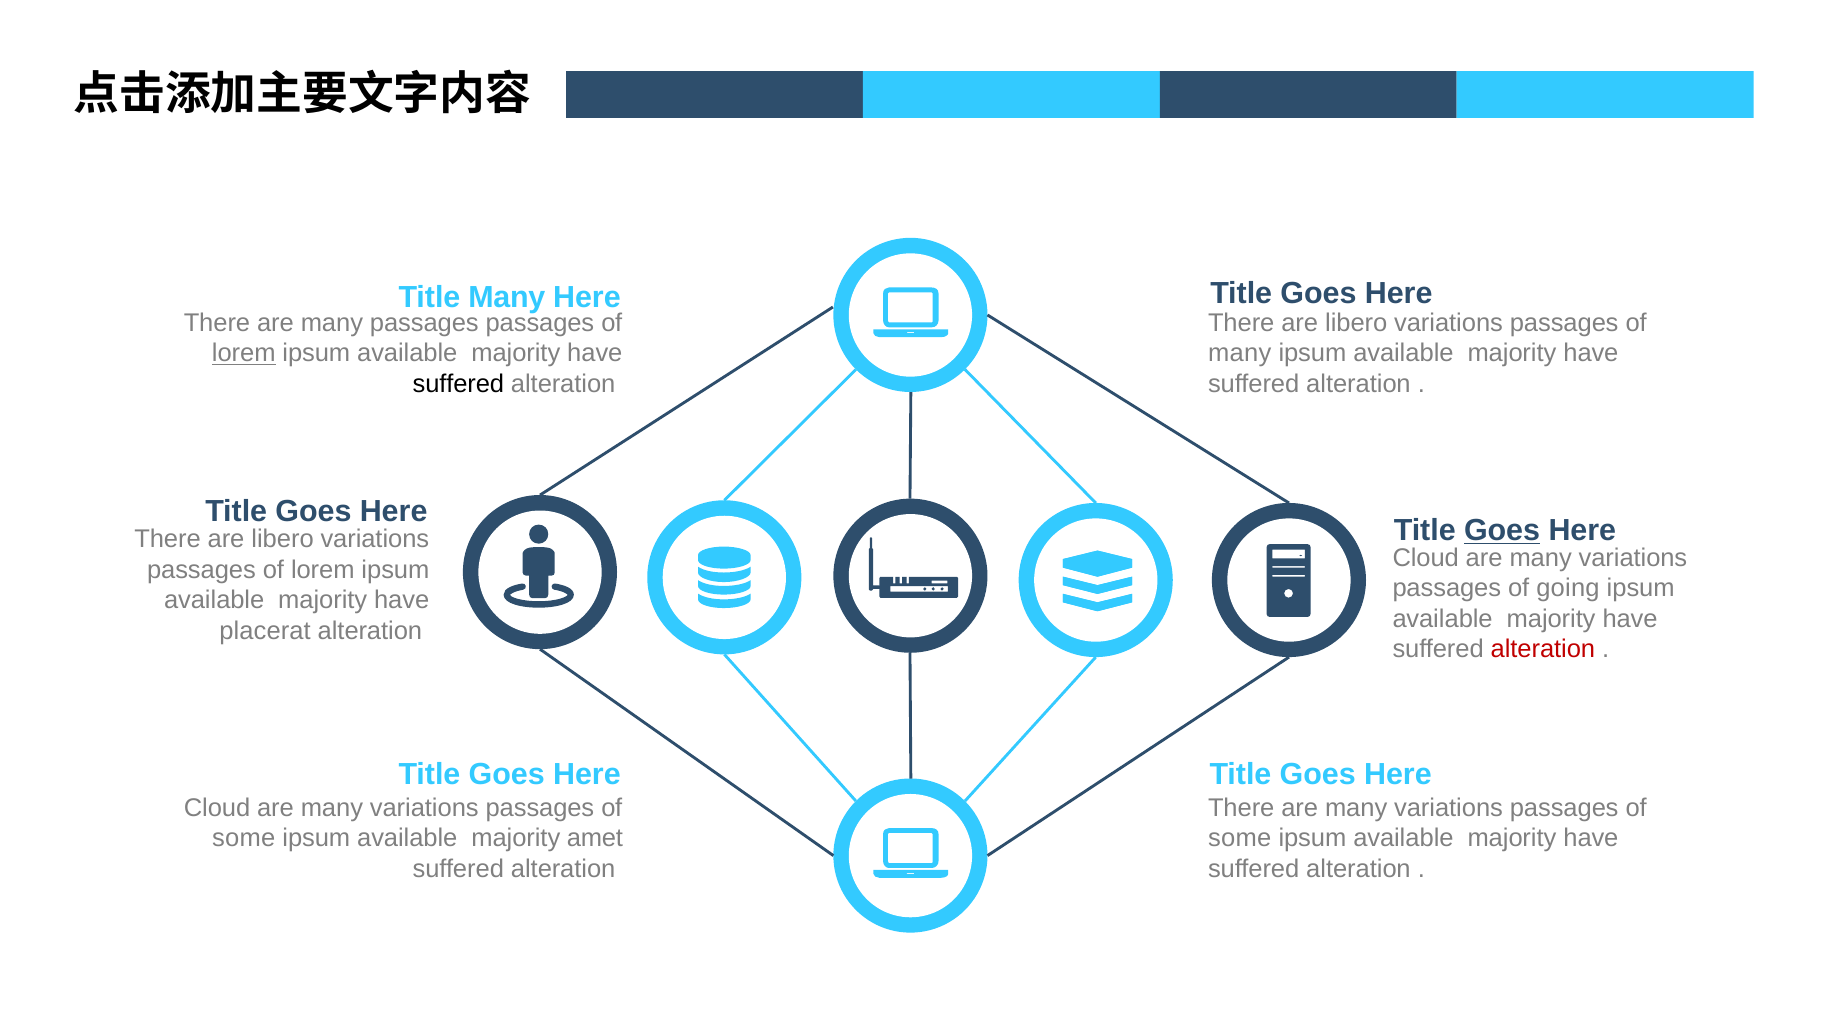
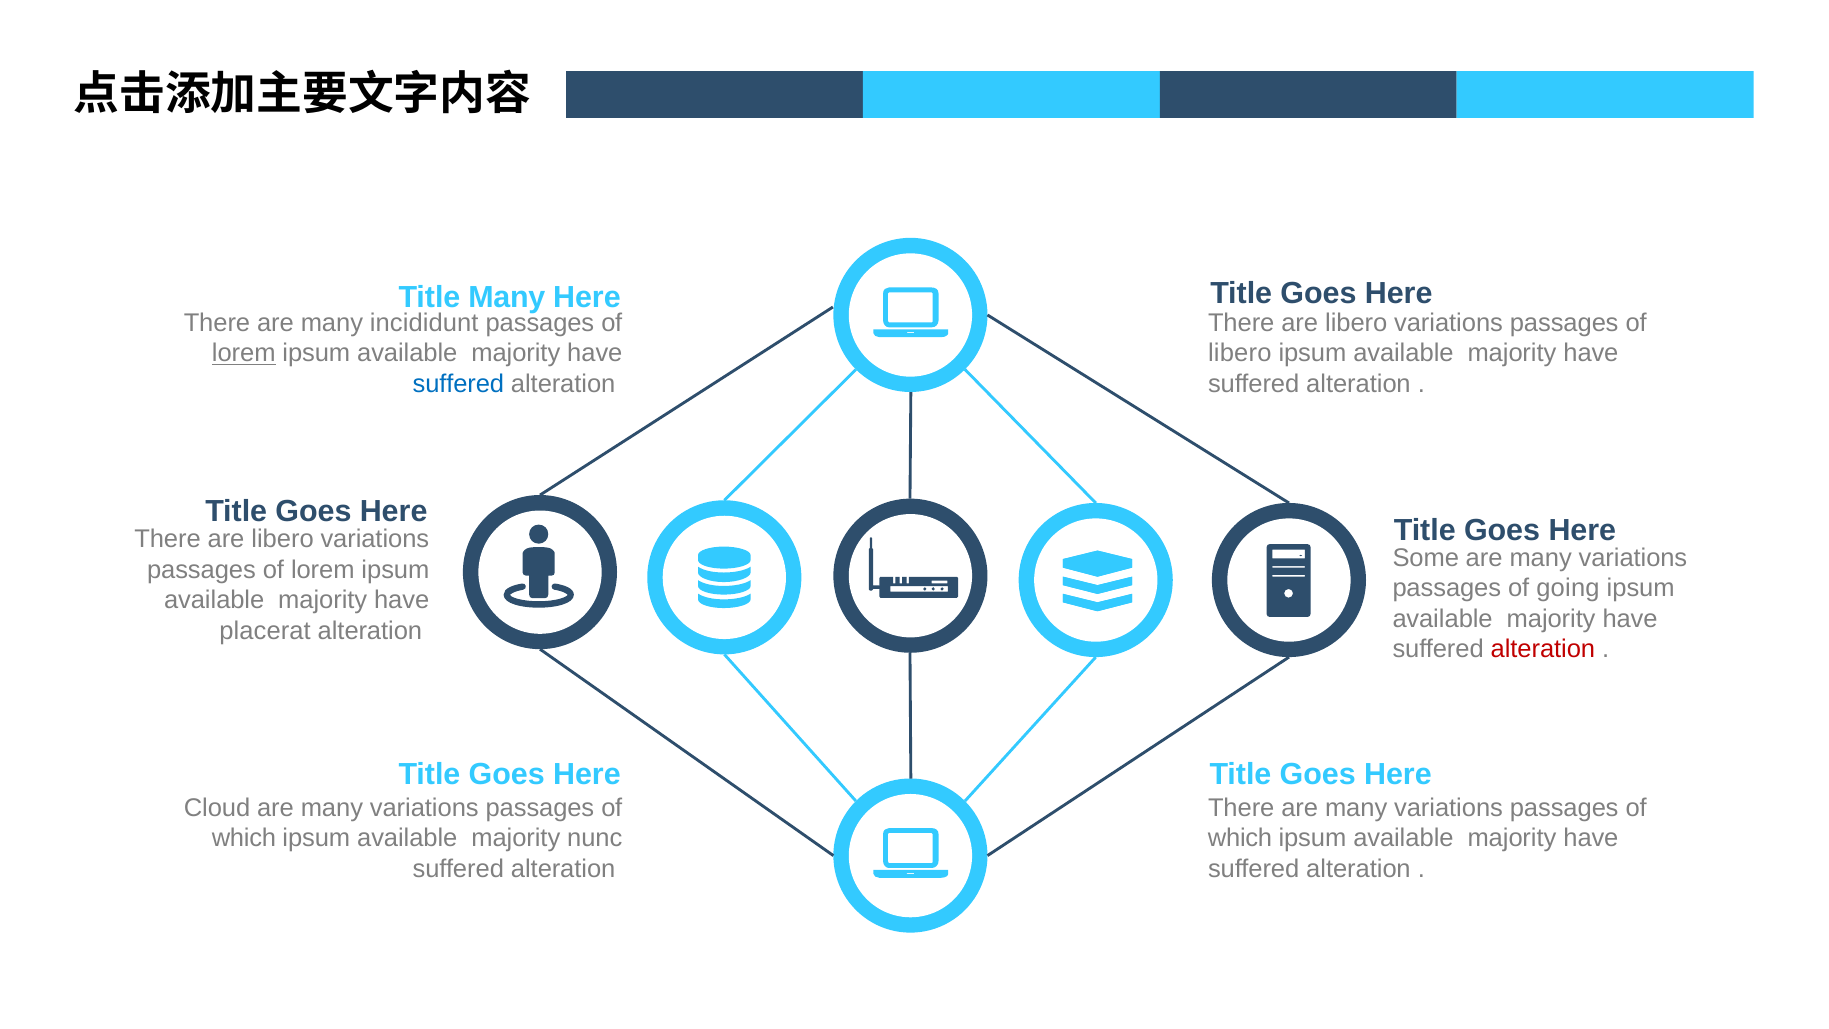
many passages: passages -> incididunt
many at (1240, 353): many -> libero
suffered at (458, 384) colour: black -> blue
Goes at (1502, 530) underline: present -> none
Cloud at (1426, 558): Cloud -> Some
some at (244, 838): some -> which
amet: amet -> nunc
some at (1240, 838): some -> which
